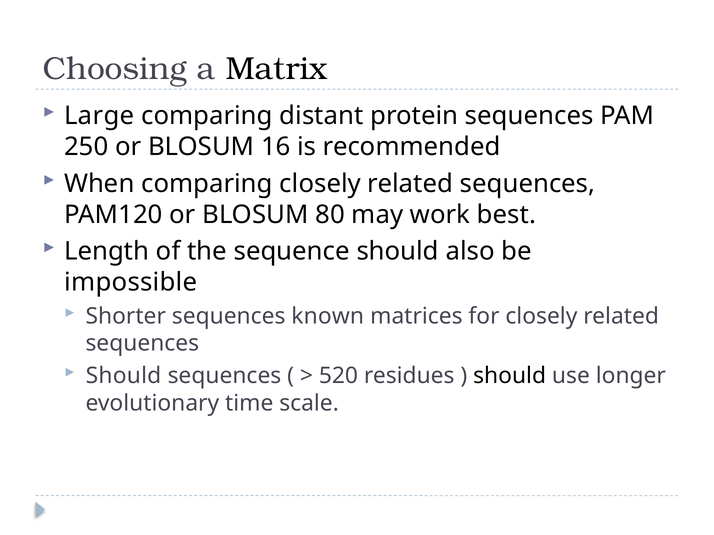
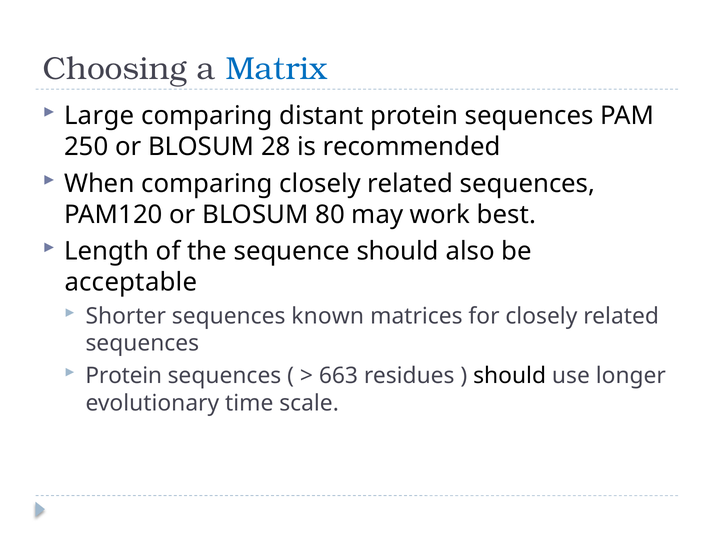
Matrix colour: black -> blue
16: 16 -> 28
impossible: impossible -> acceptable
Should at (123, 376): Should -> Protein
520: 520 -> 663
